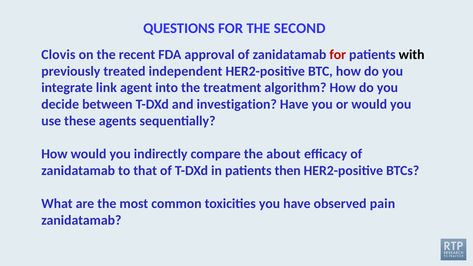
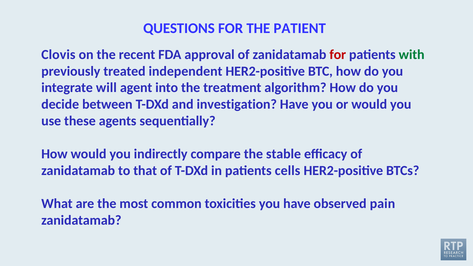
SECOND: SECOND -> PATIENT
with colour: black -> green
link: link -> will
about: about -> stable
then: then -> cells
